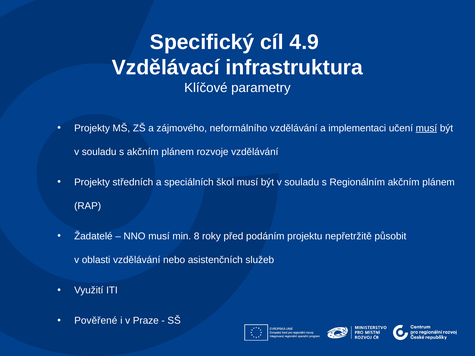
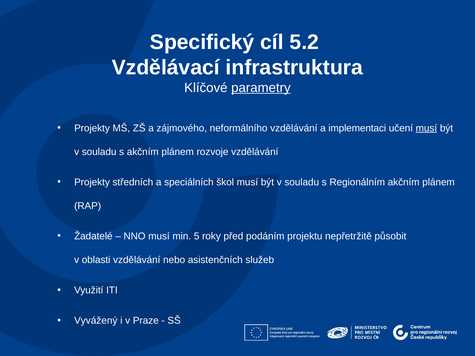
4.9: 4.9 -> 5.2
parametry underline: none -> present
8: 8 -> 5
Pověřené: Pověřené -> Vyvážený
